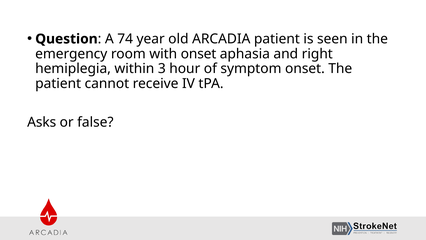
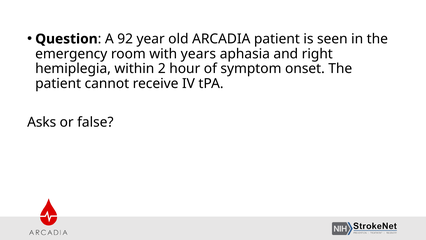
74: 74 -> 92
with onset: onset -> years
3: 3 -> 2
